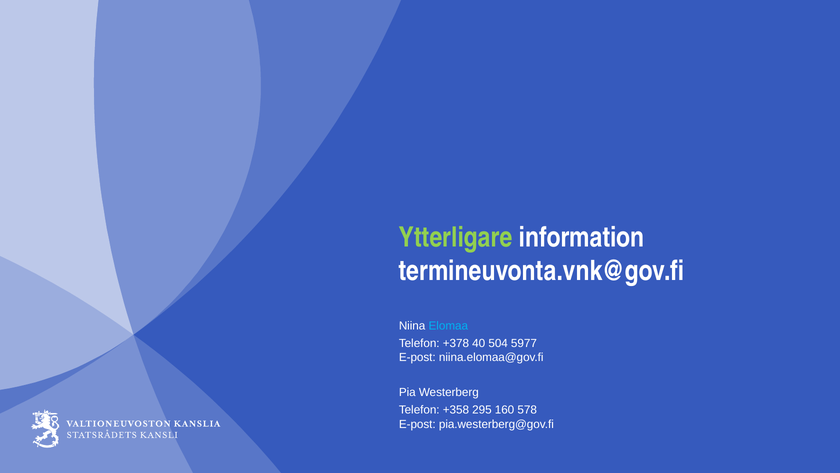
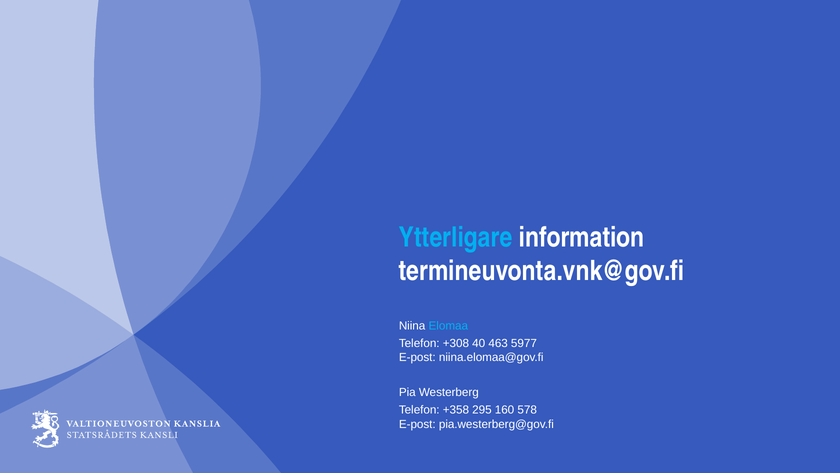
Ytterligare colour: light green -> light blue
+378: +378 -> +308
504: 504 -> 463
